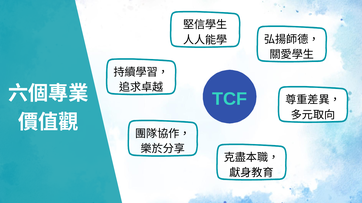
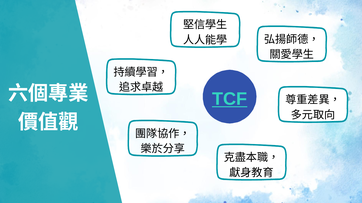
TCF underline: none -> present
